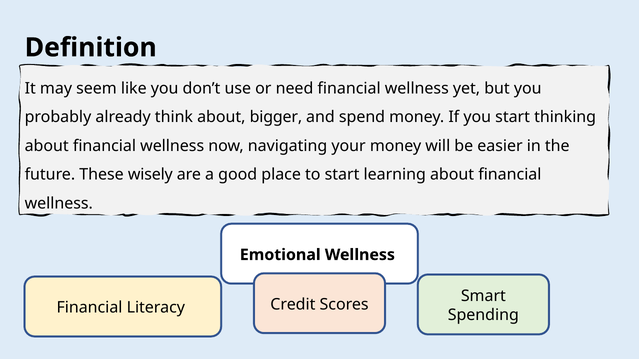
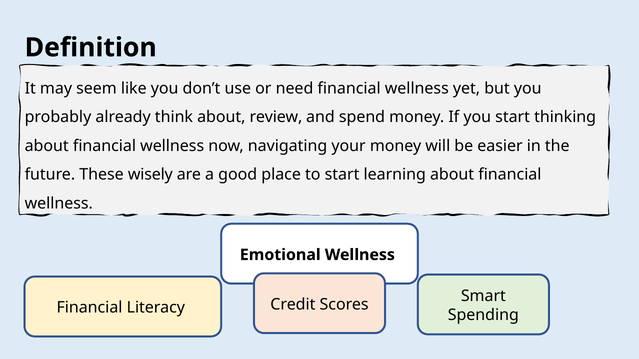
bigger: bigger -> review
